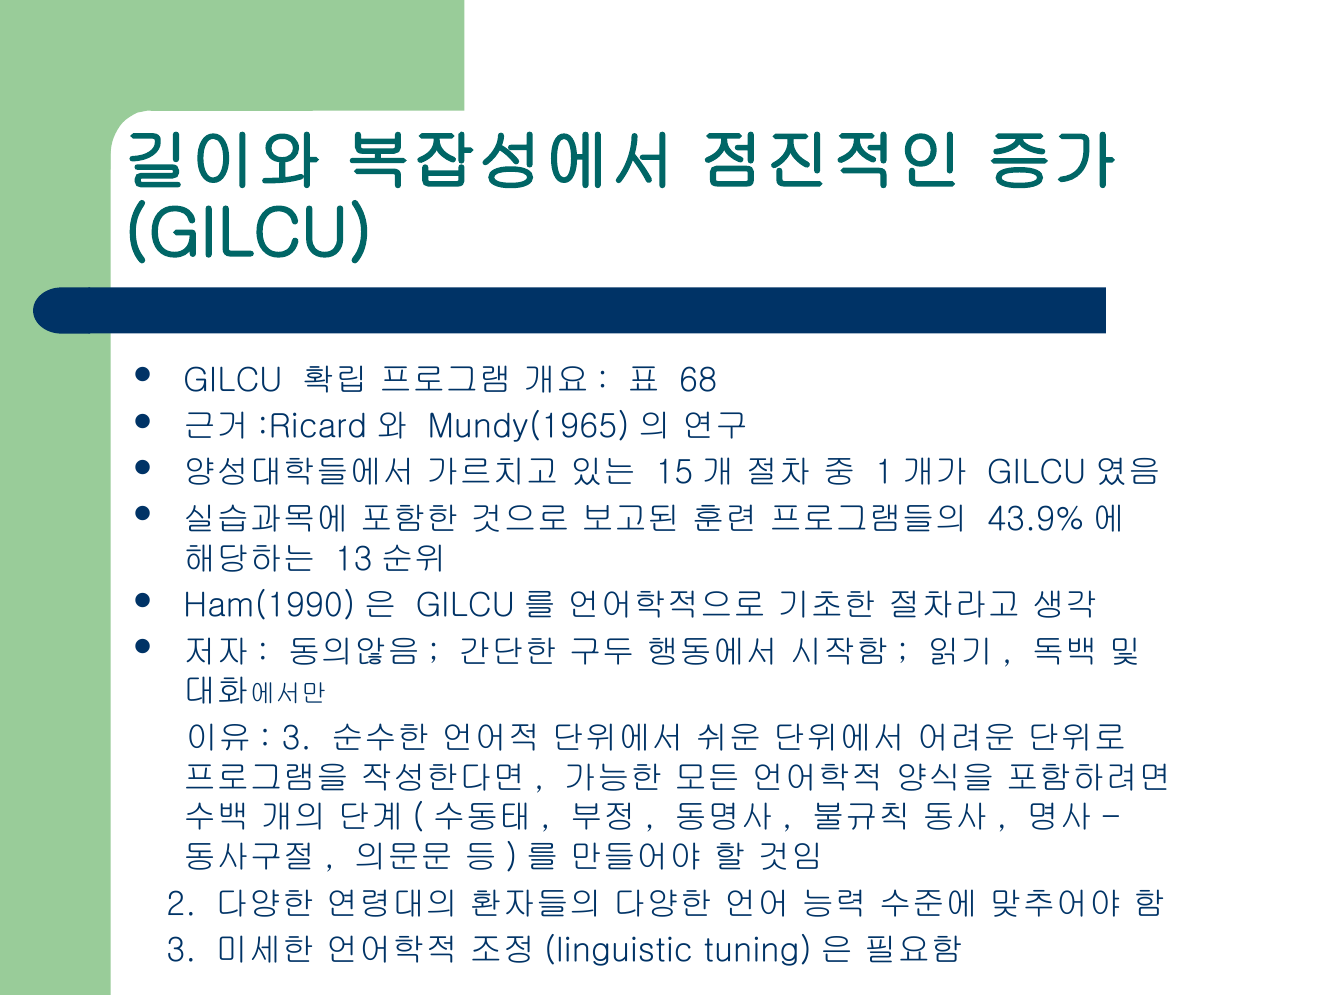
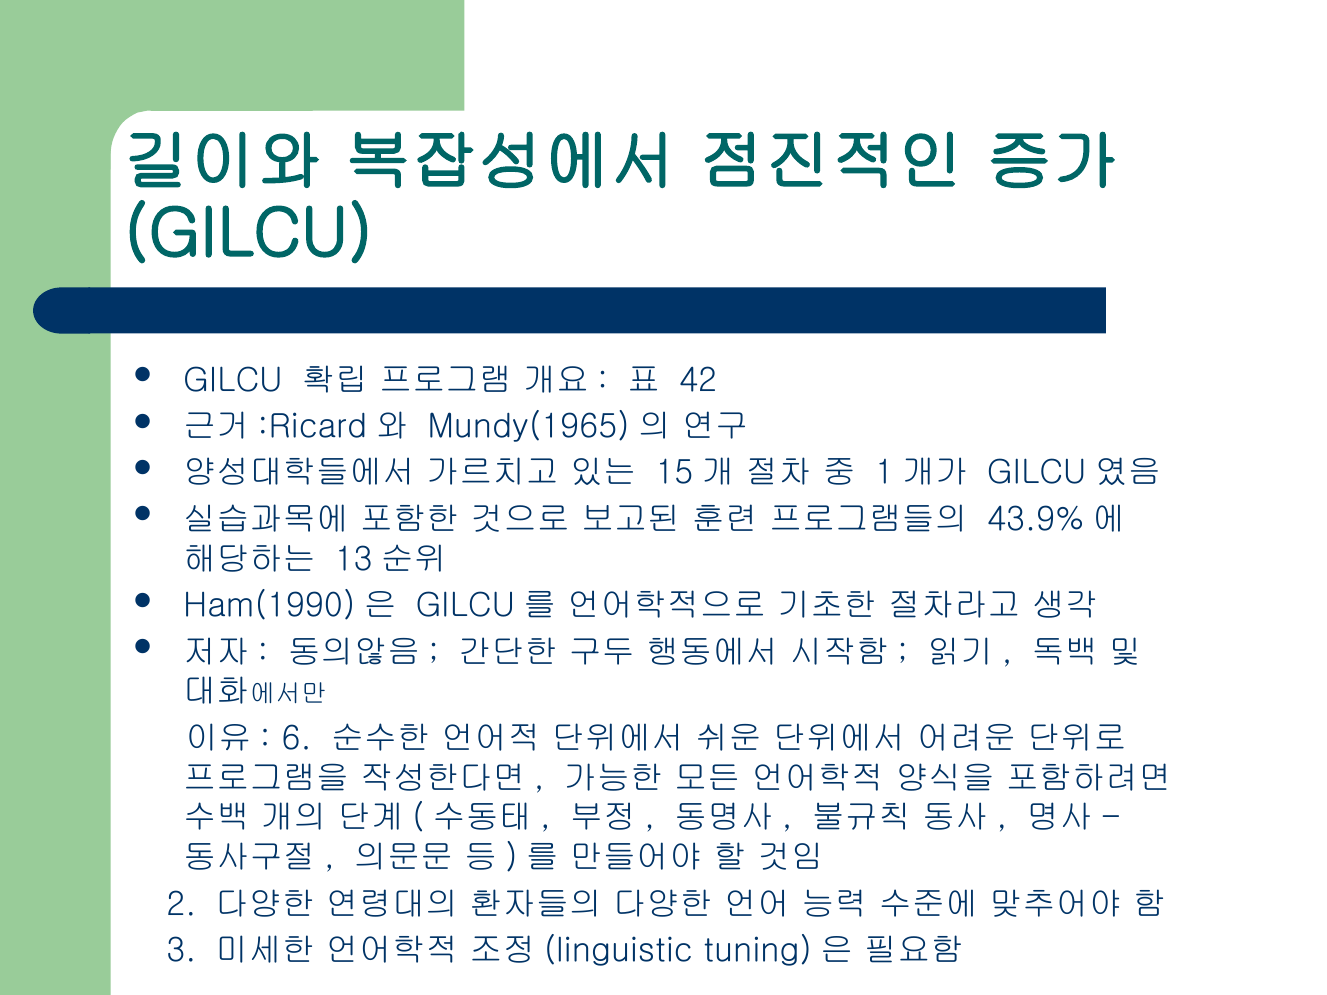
68: 68 -> 42
3 at (297, 738): 3 -> 6
